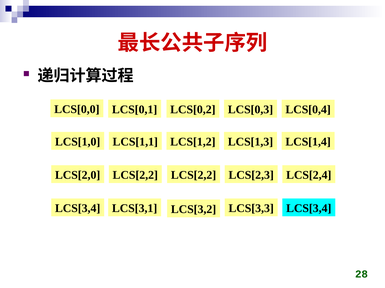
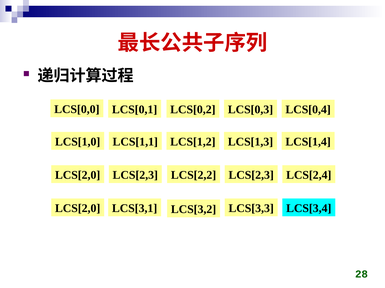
LCS[2,2 at (135, 175): LCS[2,2 -> LCS[2,3
LCS[3,4 at (78, 209): LCS[3,4 -> LCS[2,0
